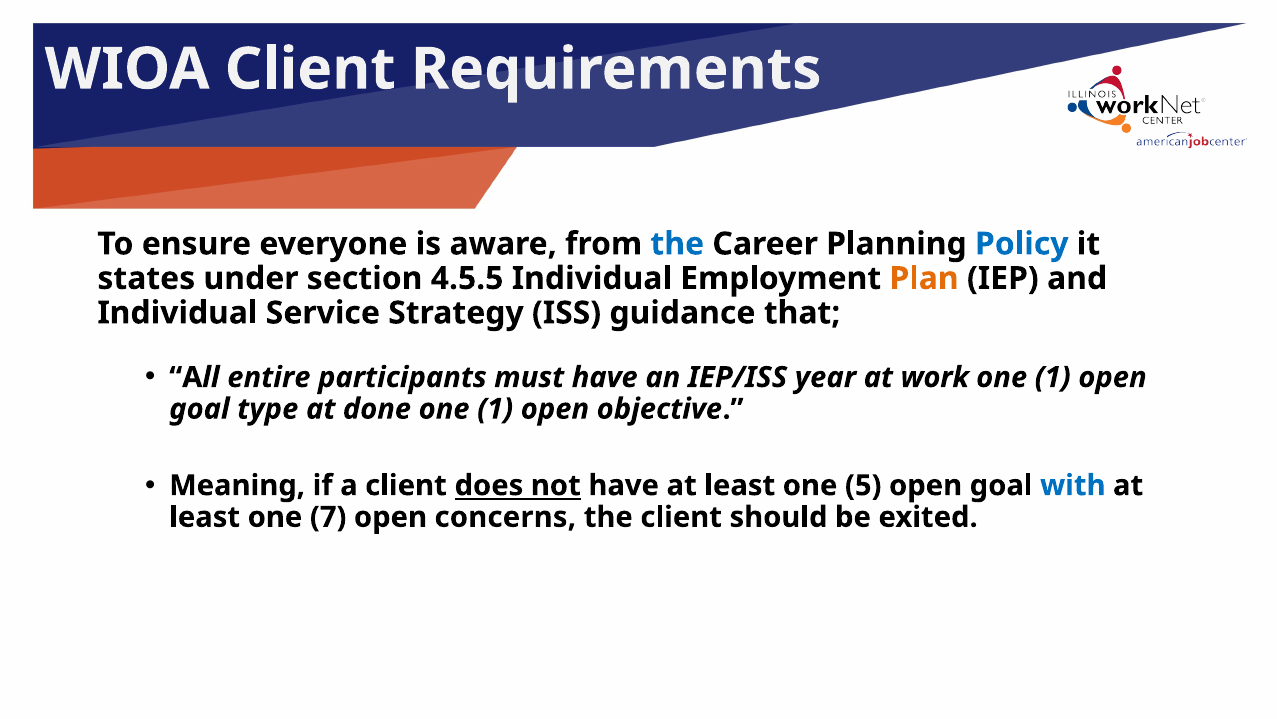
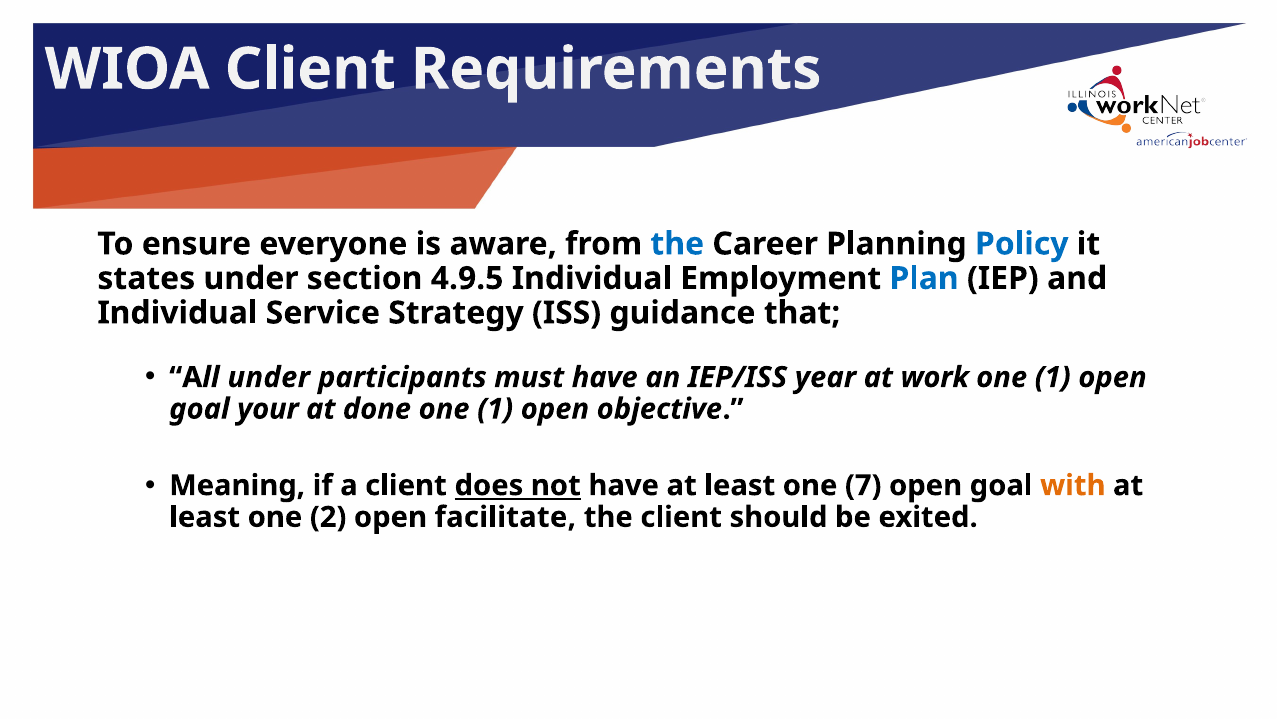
4.5.5: 4.5.5 -> 4.9.5
Plan colour: orange -> blue
All entire: entire -> under
type: type -> your
5: 5 -> 7
with colour: blue -> orange
7: 7 -> 2
concerns: concerns -> facilitate
